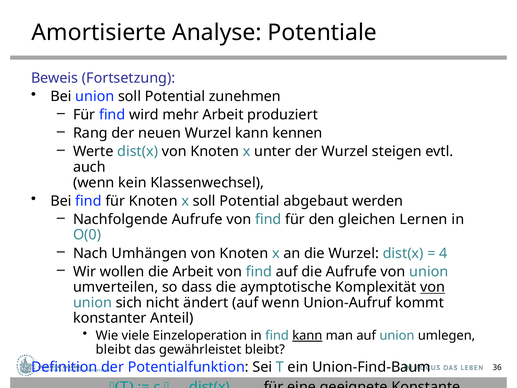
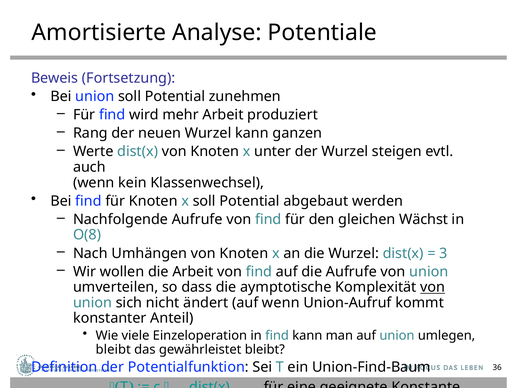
kennen: kennen -> ganzen
Lernen: Lernen -> Wächst
O(0: O(0 -> O(8
4: 4 -> 3
kann at (307, 335) underline: present -> none
